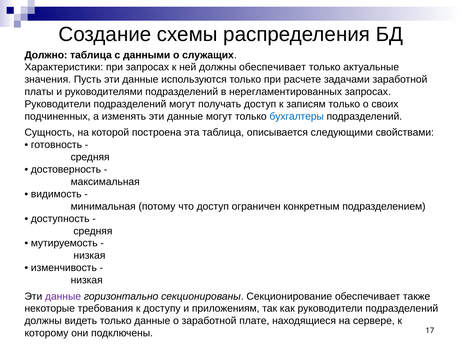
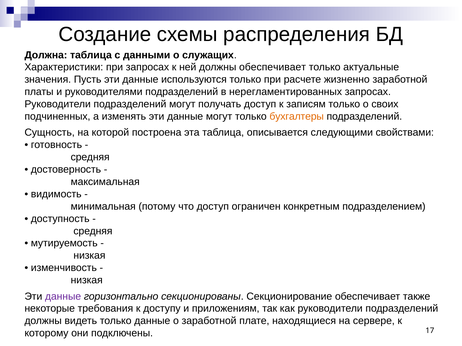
Должно: Должно -> Должна
задачами: задачами -> жизненно
бухгалтеры colour: blue -> orange
